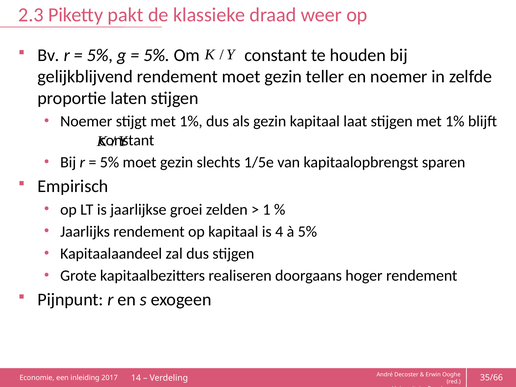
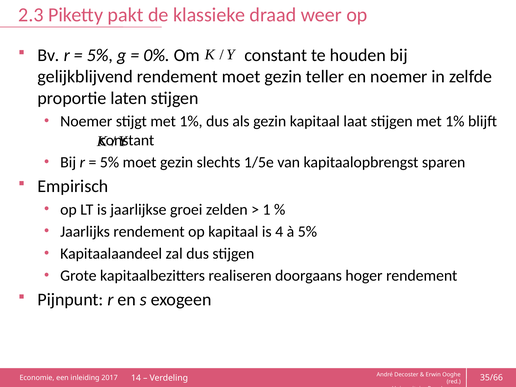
5% at (157, 55): 5% -> 0%
